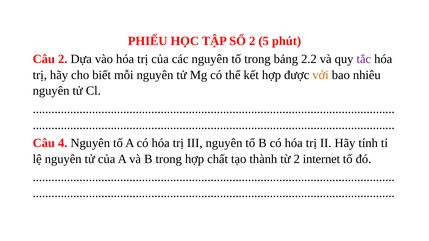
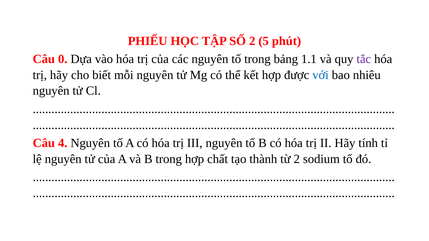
Câu 2: 2 -> 0
2.2: 2.2 -> 1.1
với colour: orange -> blue
internet: internet -> sodium
